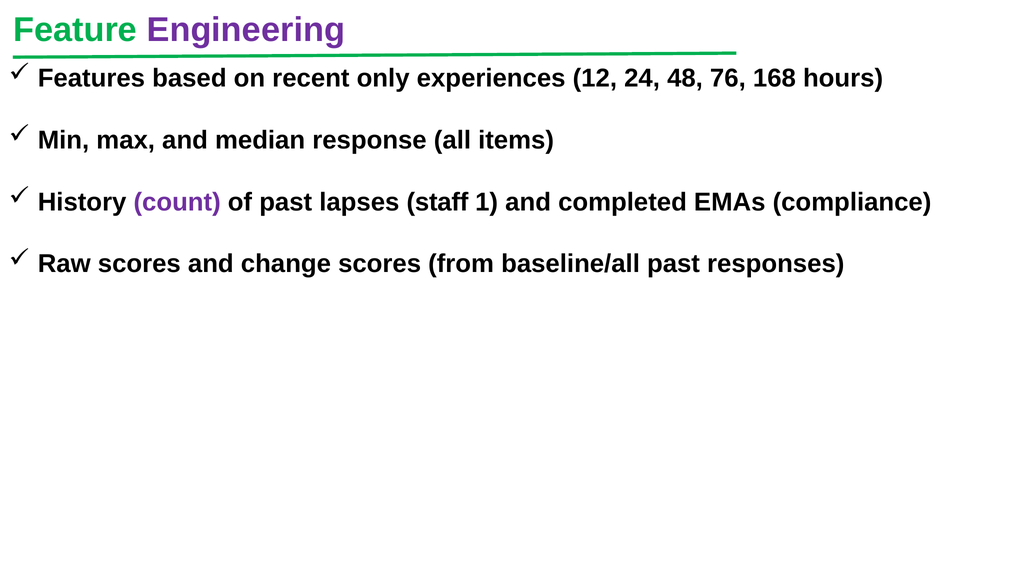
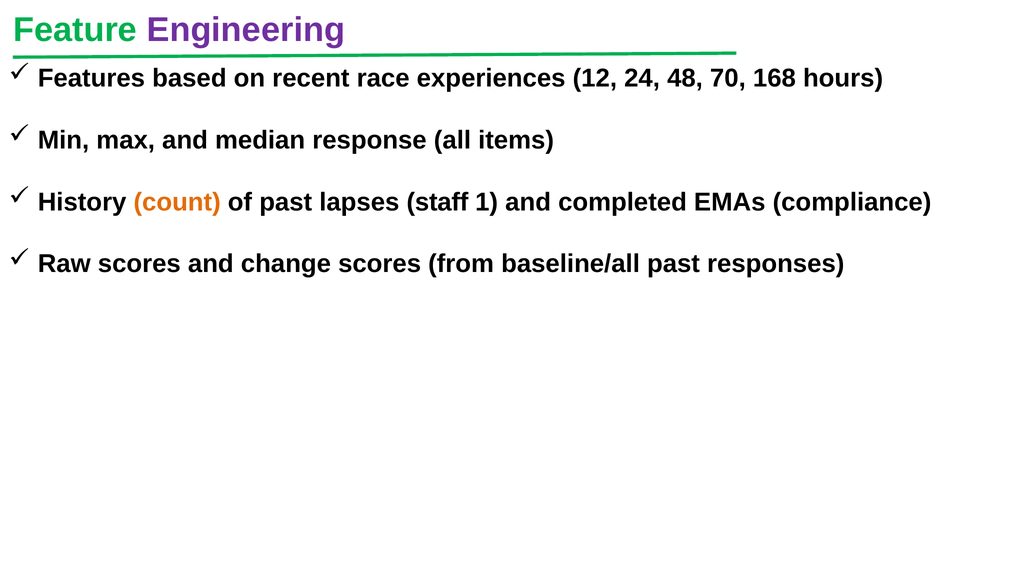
only: only -> race
76: 76 -> 70
count colour: purple -> orange
